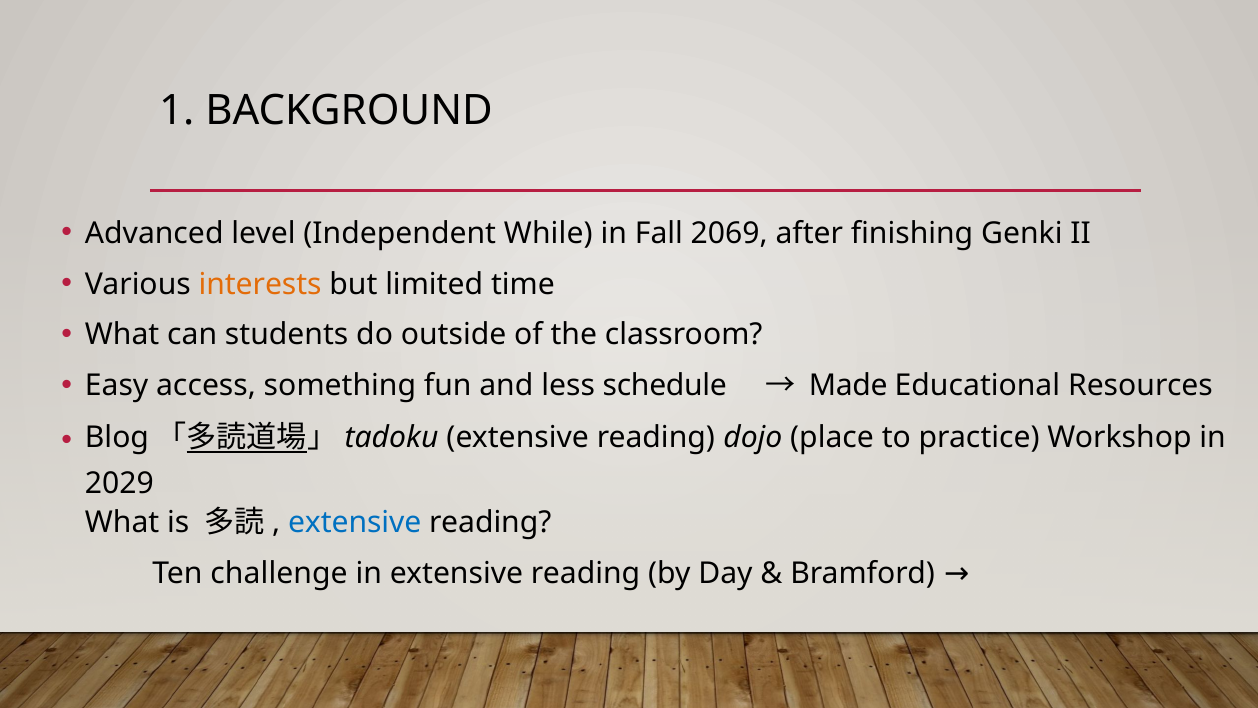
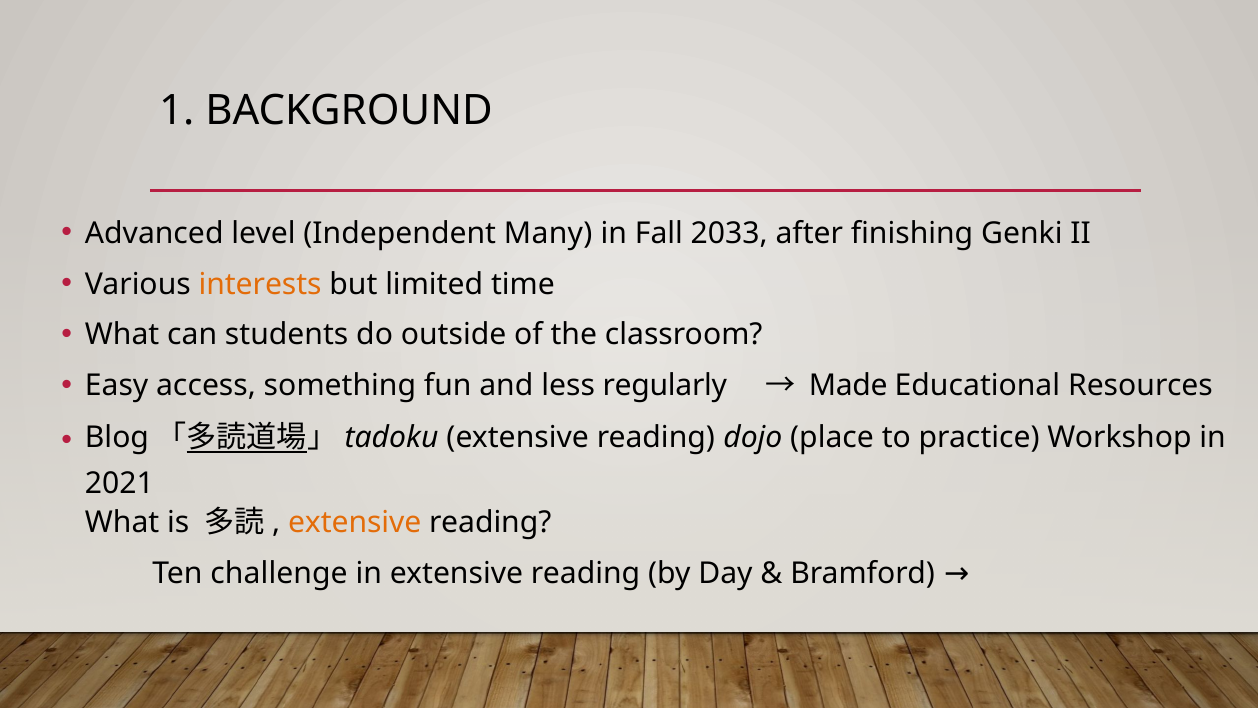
While: While -> Many
2069: 2069 -> 2033
schedule: schedule -> regularly
2029: 2029 -> 2021
extensive at (355, 523) colour: blue -> orange
